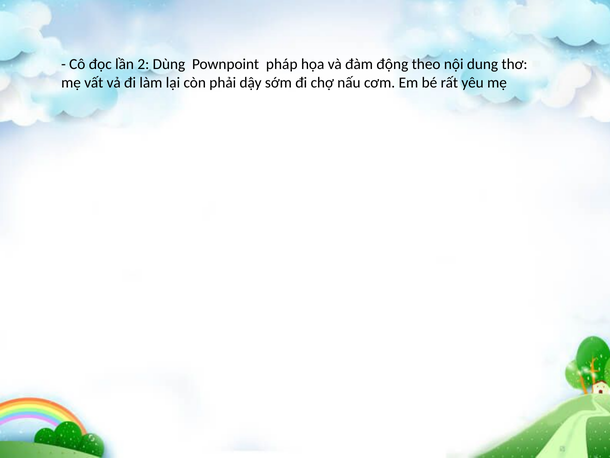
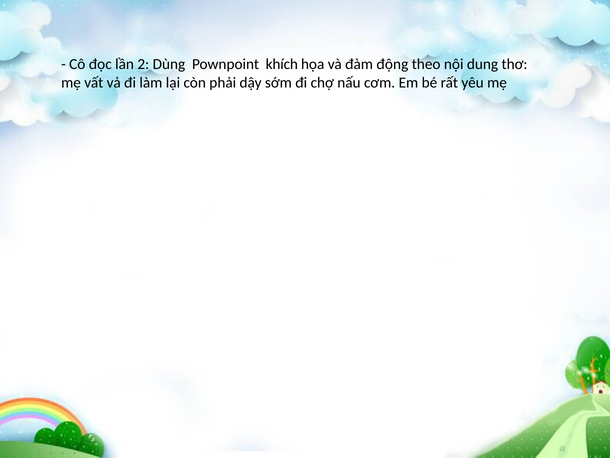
pháp: pháp -> khích
